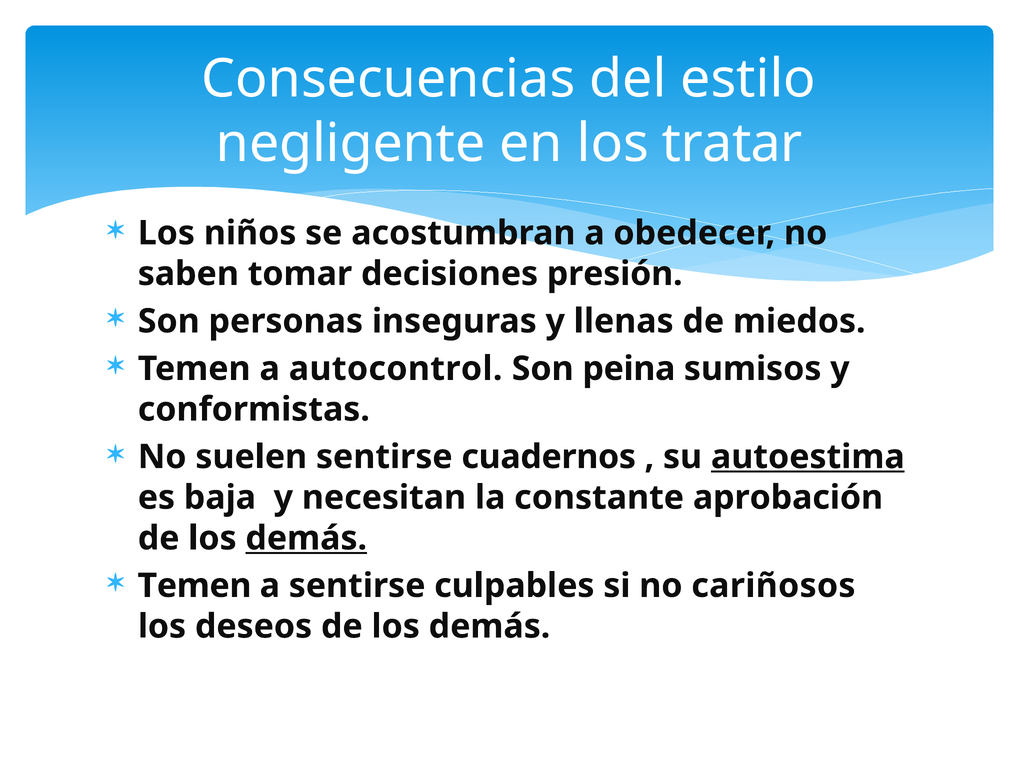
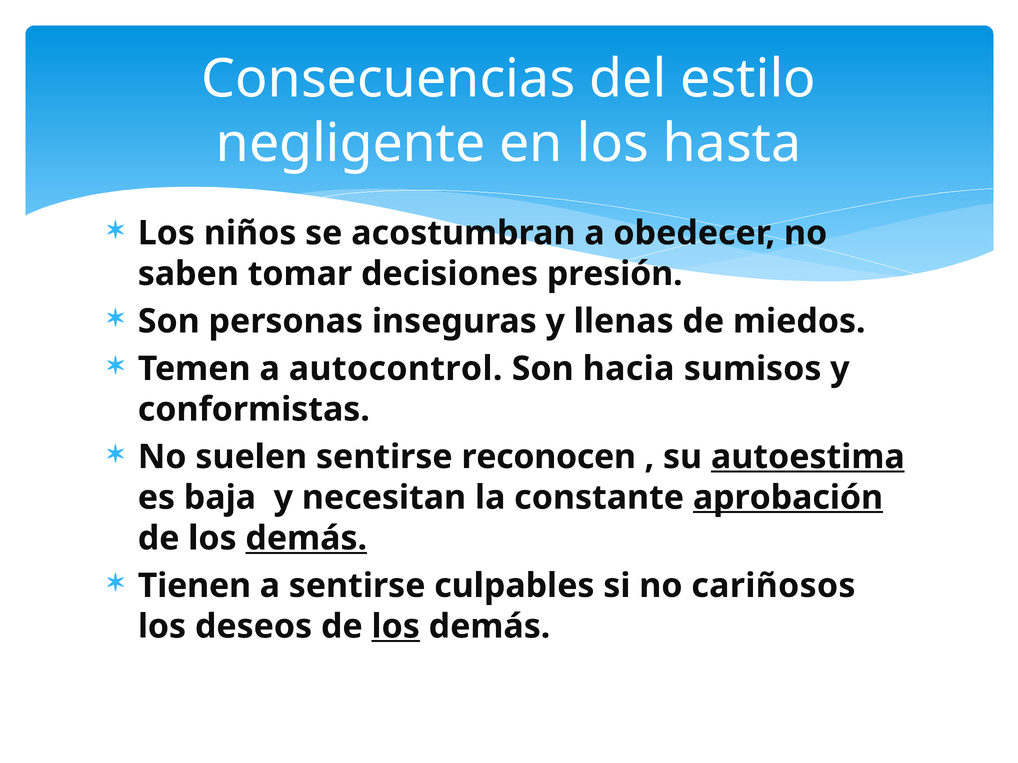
tratar: tratar -> hasta
peina: peina -> hacia
cuadernos: cuadernos -> reconocen
aprobación underline: none -> present
Temen at (194, 586): Temen -> Tienen
los at (396, 627) underline: none -> present
